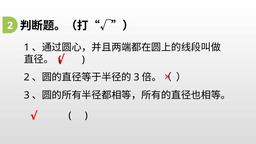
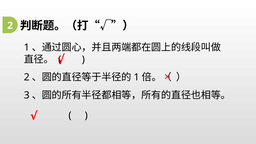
3 at (137, 77): 3 -> 1
